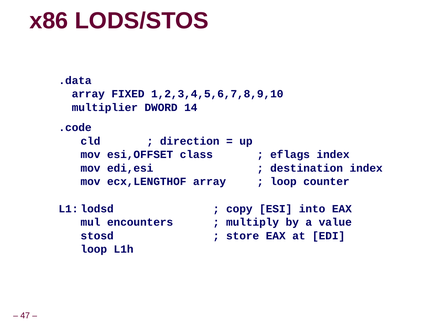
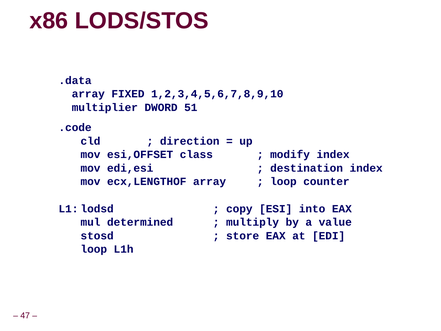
14: 14 -> 51
eflags: eflags -> modify
encounters: encounters -> determined
